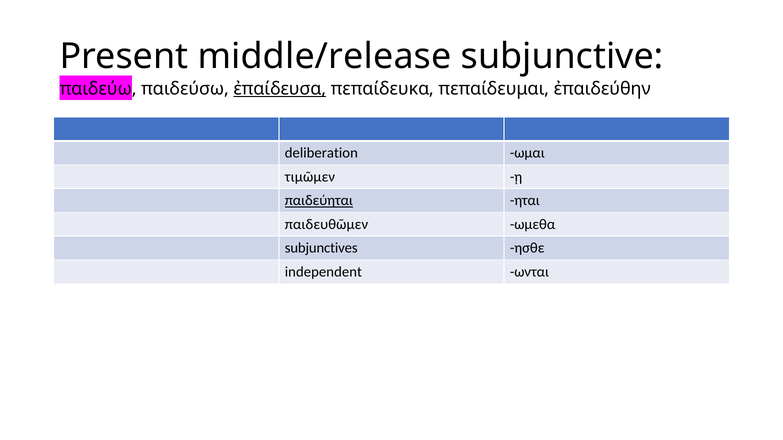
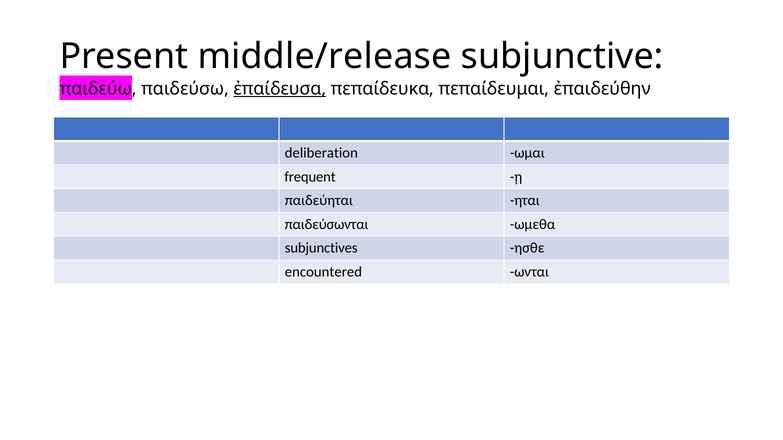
τιμῶμεν: τιμῶμεν -> frequent
παιδεύηται underline: present -> none
παιδευθῶμεν: παιδευθῶμεν -> παιδεύσωνται
independent: independent -> encountered
